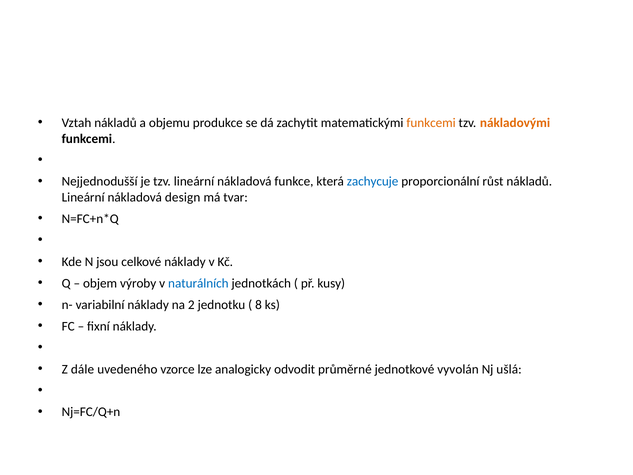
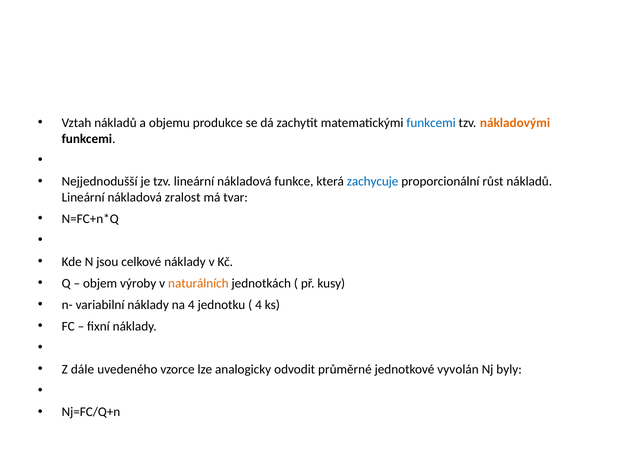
funkcemi at (431, 123) colour: orange -> blue
design: design -> zralost
naturálních colour: blue -> orange
na 2: 2 -> 4
8 at (259, 305): 8 -> 4
ušlá: ušlá -> byly
